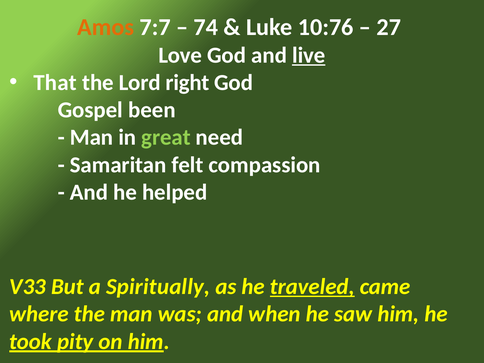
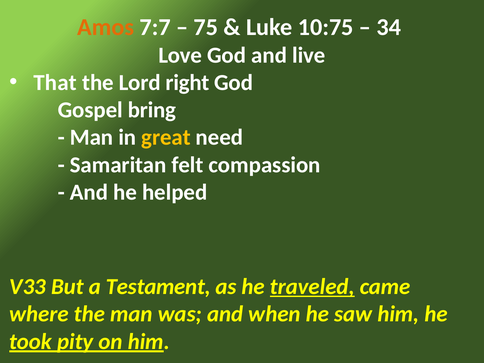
74: 74 -> 75
10:76: 10:76 -> 10:75
27: 27 -> 34
live underline: present -> none
been: been -> bring
great colour: light green -> yellow
Spiritually: Spiritually -> Testament
